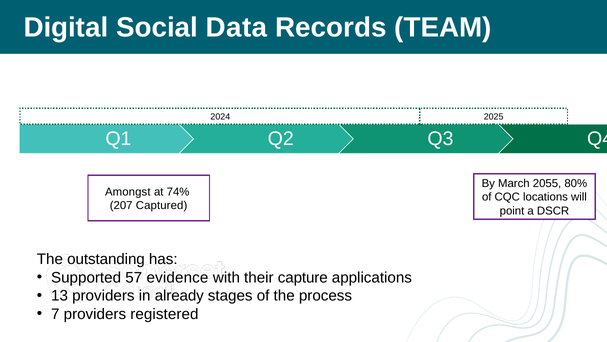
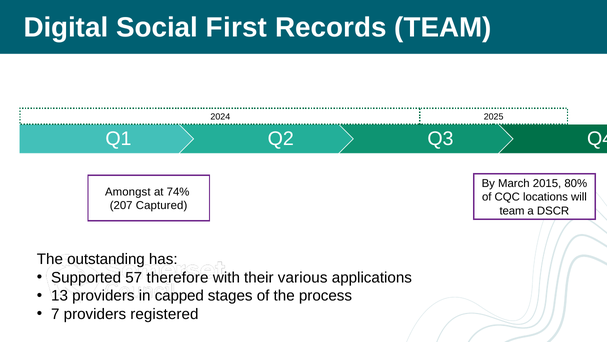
Data: Data -> First
2055: 2055 -> 2015
point at (512, 210): point -> team
evidence: evidence -> therefore
capture: capture -> various
already: already -> capped
